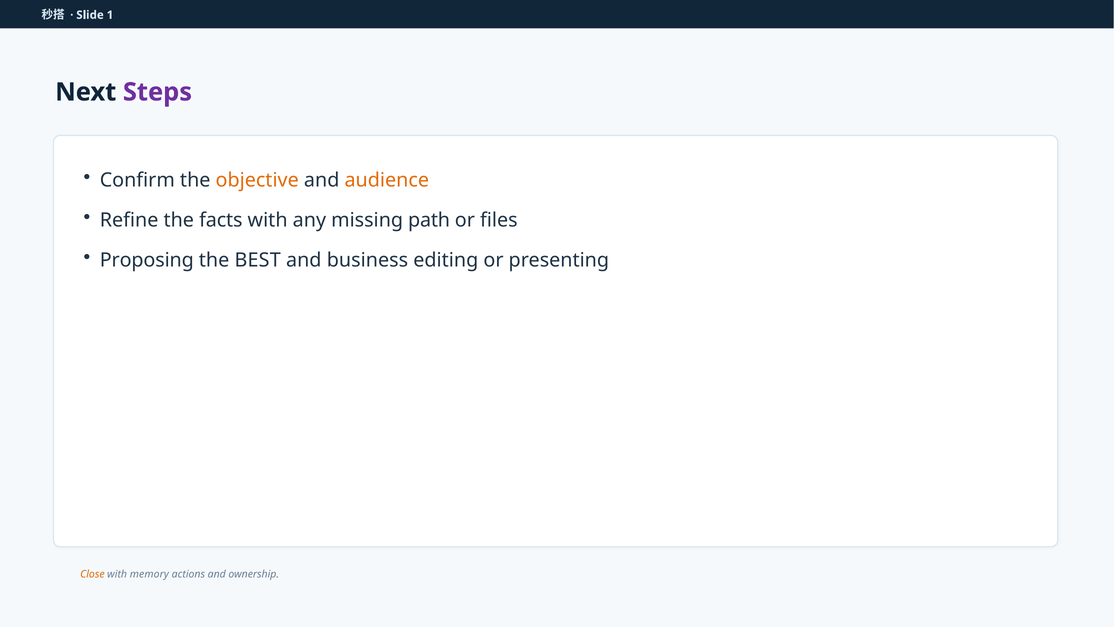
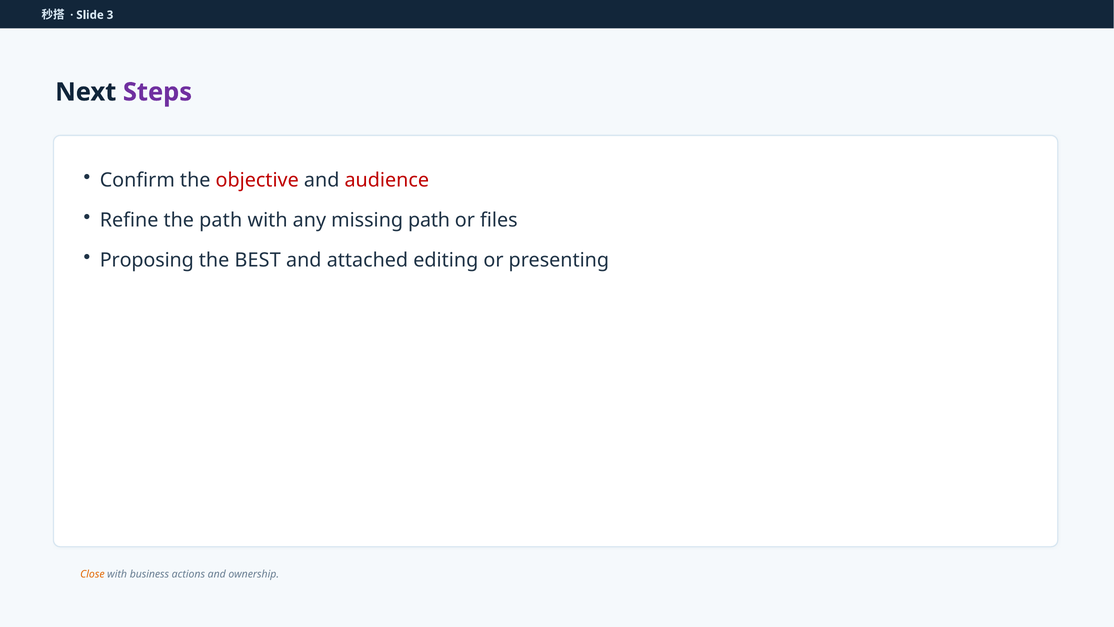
1: 1 -> 3
objective colour: orange -> red
audience colour: orange -> red
the facts: facts -> path
business: business -> attached
memory: memory -> business
